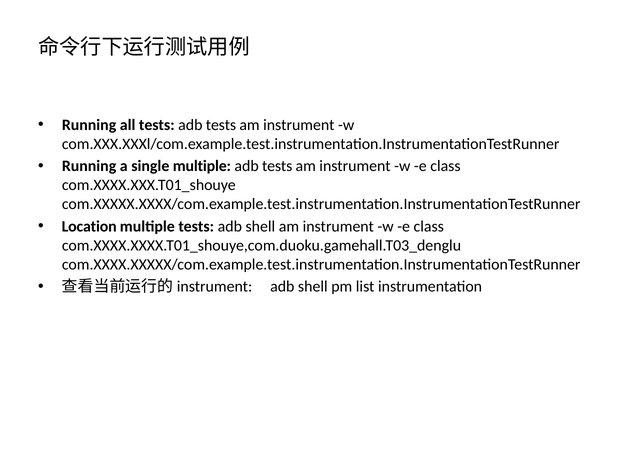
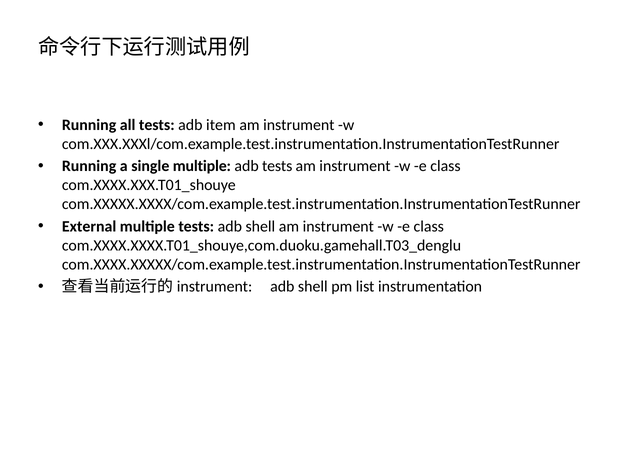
tests adb tests: tests -> item
Location: Location -> External
